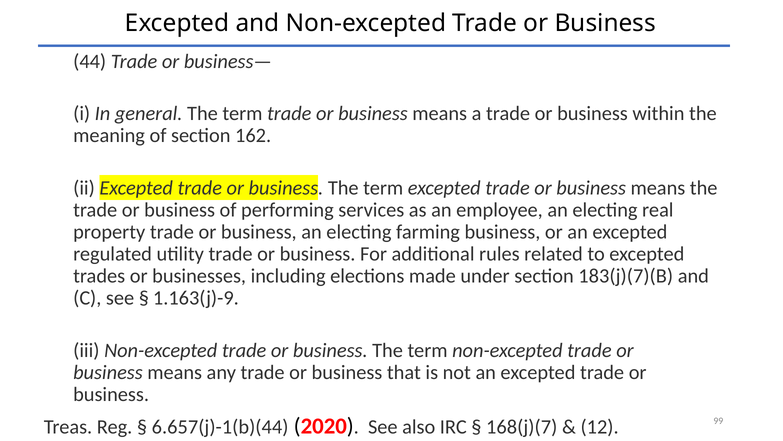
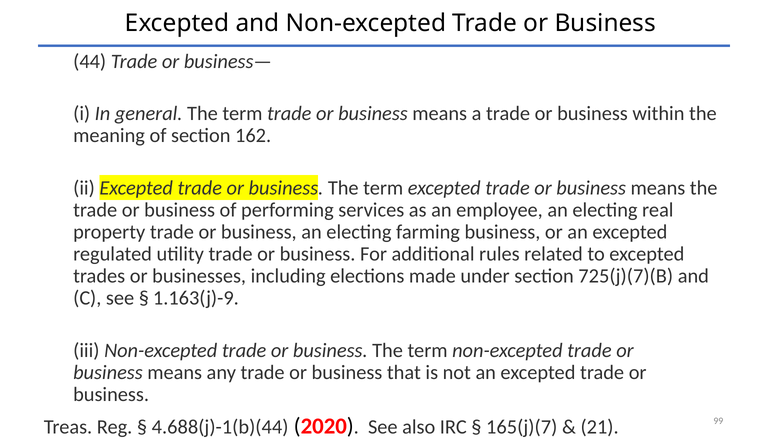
183(j)(7)(B: 183(j)(7)(B -> 725(j)(7)(B
6.657(j)-1(b)(44: 6.657(j)-1(b)(44 -> 4.688(j)-1(b)(44
168(j)(7: 168(j)(7 -> 165(j)(7
12: 12 -> 21
